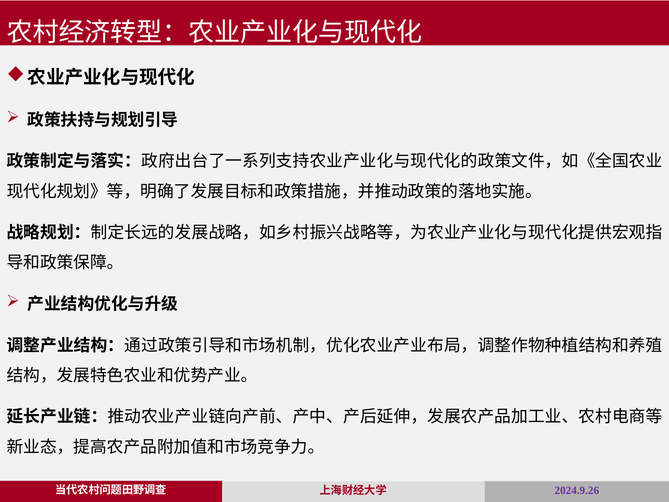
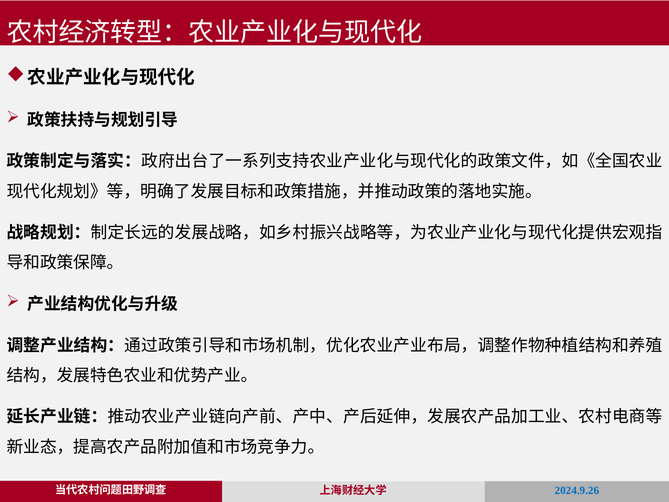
2024.9.26 colour: purple -> blue
